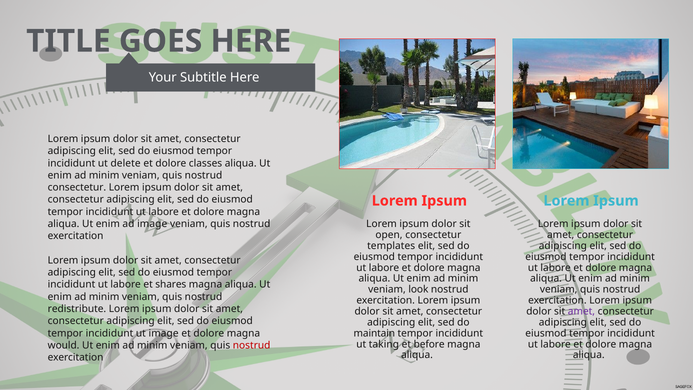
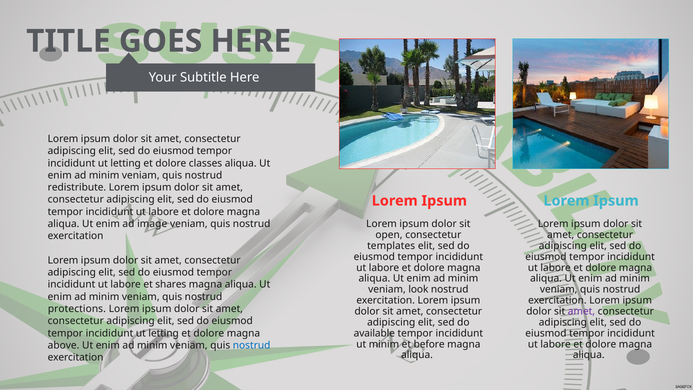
delete at (126, 163): delete -> letting
consectetur at (77, 187): consectetur -> redistribute
redistribute: redistribute -> protections
image at (164, 333): image -> letting
maintain: maintain -> available
ut taking: taking -> minim
would: would -> above
nostrud at (252, 345) colour: red -> blue
